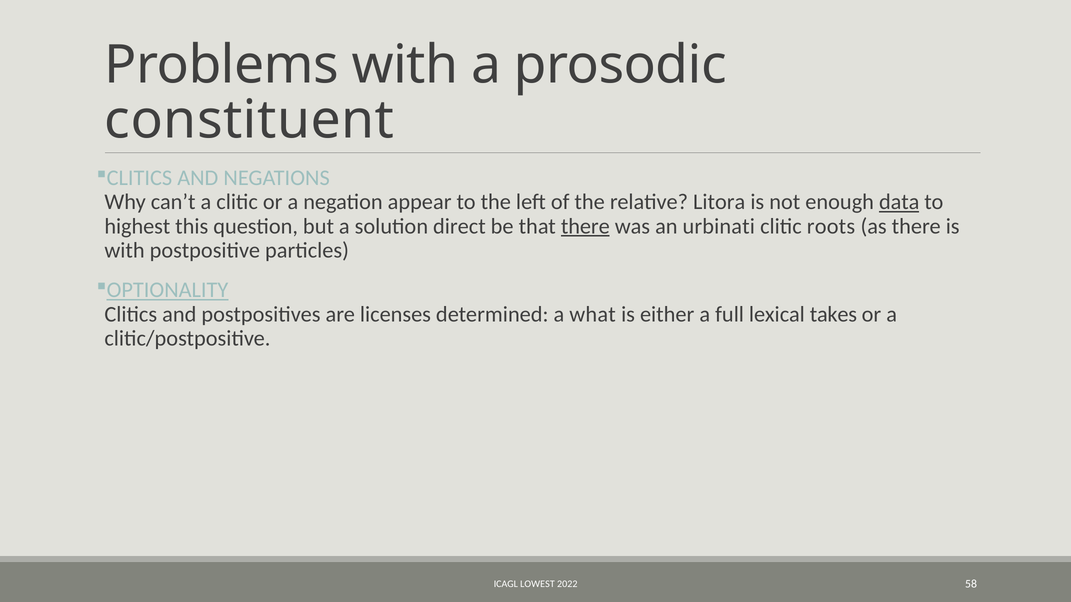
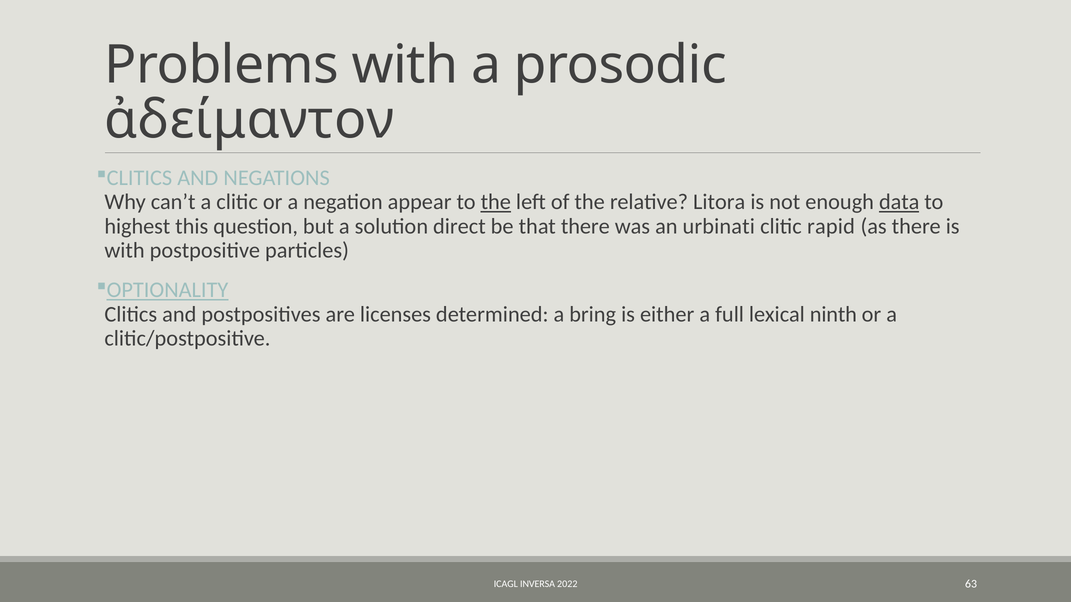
constituent: constituent -> ἀδείμαντον
the at (496, 202) underline: none -> present
there at (585, 226) underline: present -> none
roots: roots -> rapid
what: what -> bring
takes: takes -> ninth
LOWEST: LOWEST -> INVERSA
58: 58 -> 63
